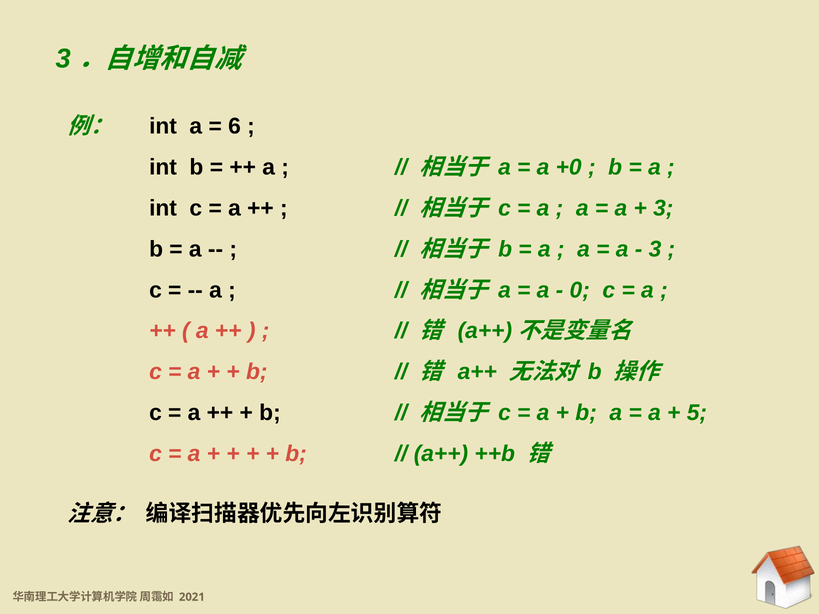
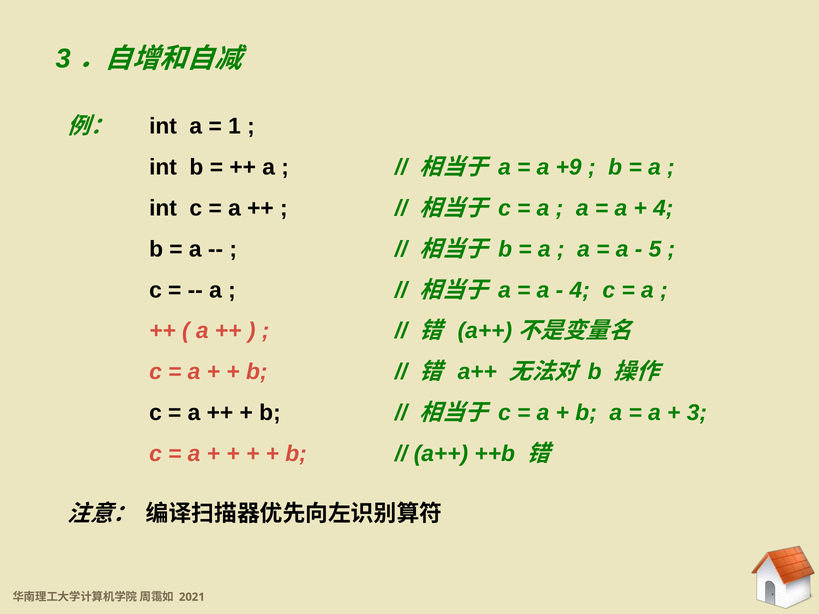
6: 6 -> 1
+0: +0 -> +9
3 at (663, 208): 3 -> 4
3 at (655, 249): 3 -> 5
0 at (580, 290): 0 -> 4
5: 5 -> 3
